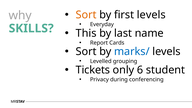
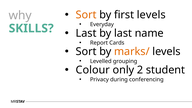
This at (86, 33): This -> Last
marks/ colour: blue -> orange
Tickets: Tickets -> Colour
6: 6 -> 2
